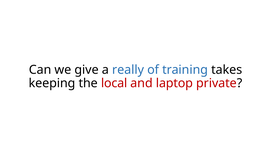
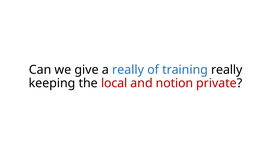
training takes: takes -> really
laptop: laptop -> notion
